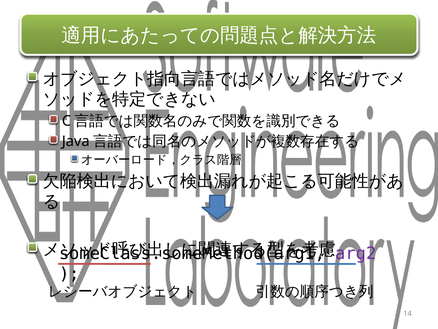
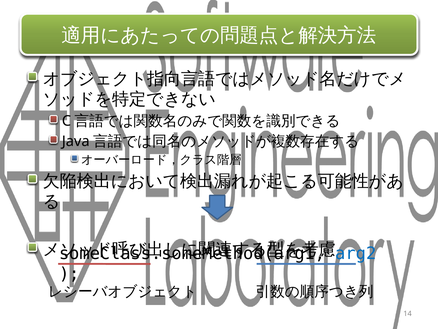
arg2 colour: purple -> blue
